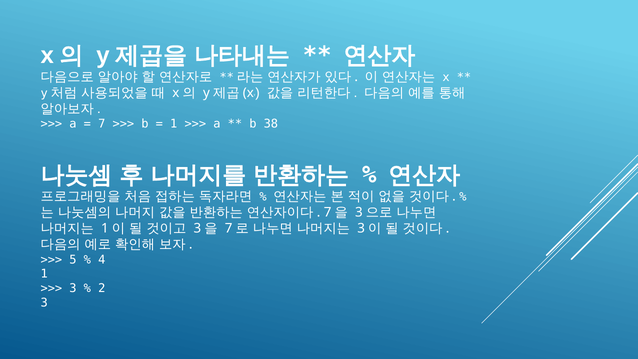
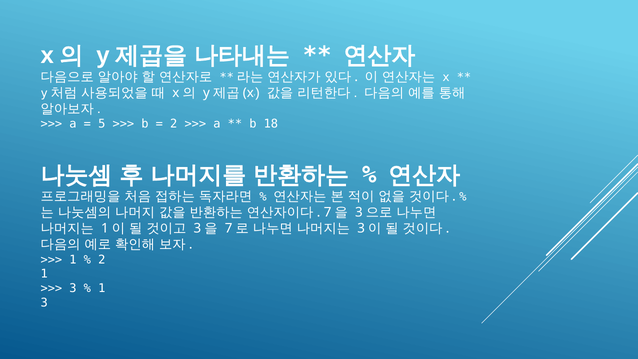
7: 7 -> 5
1 at (174, 124): 1 -> 2
38: 38 -> 18
5 at (73, 259): 5 -> 1
4 at (102, 259): 4 -> 2
2 at (102, 288): 2 -> 1
